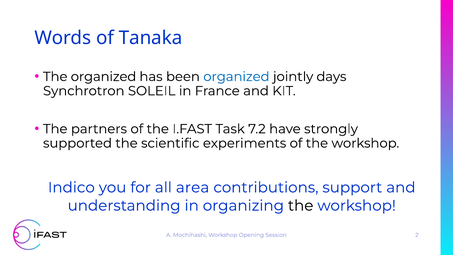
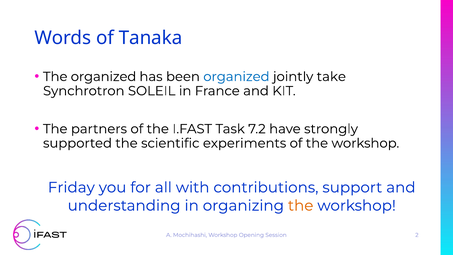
days: days -> take
Indico: Indico -> Friday
area: area -> with
the at (301, 205) colour: black -> orange
